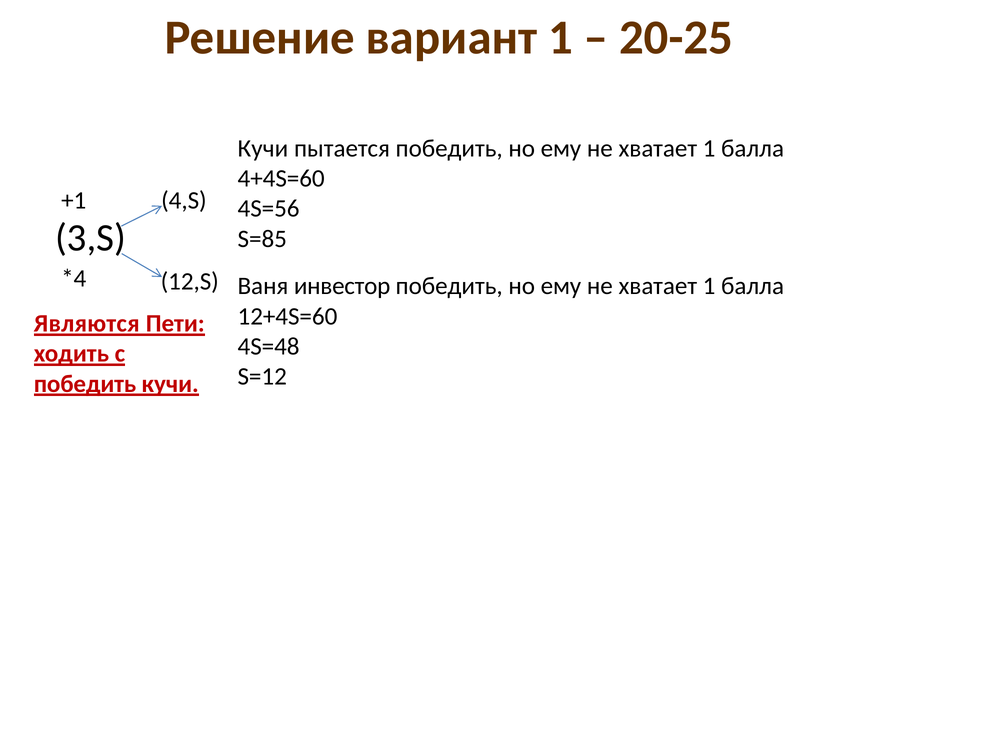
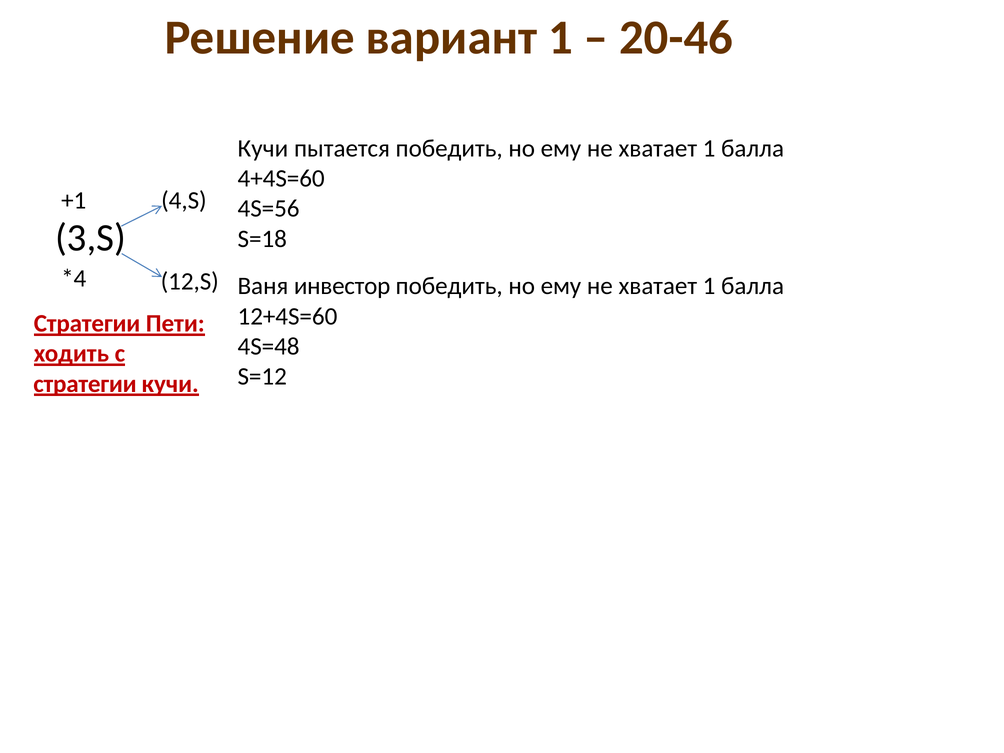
20-25: 20-25 -> 20-46
S=85: S=85 -> S=18
Являются at (87, 324): Являются -> Стратегии
победить at (85, 384): победить -> стратегии
